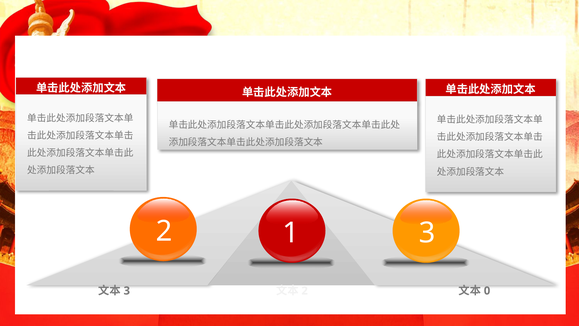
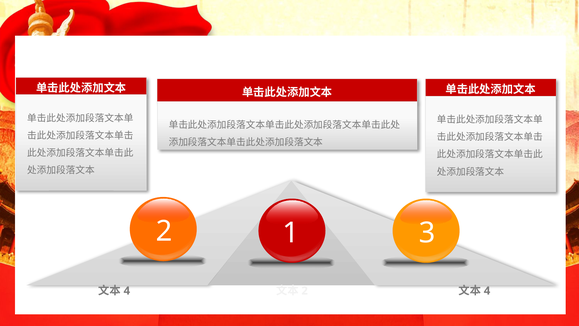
3 at (127, 291): 3 -> 4
0 at (487, 291): 0 -> 4
